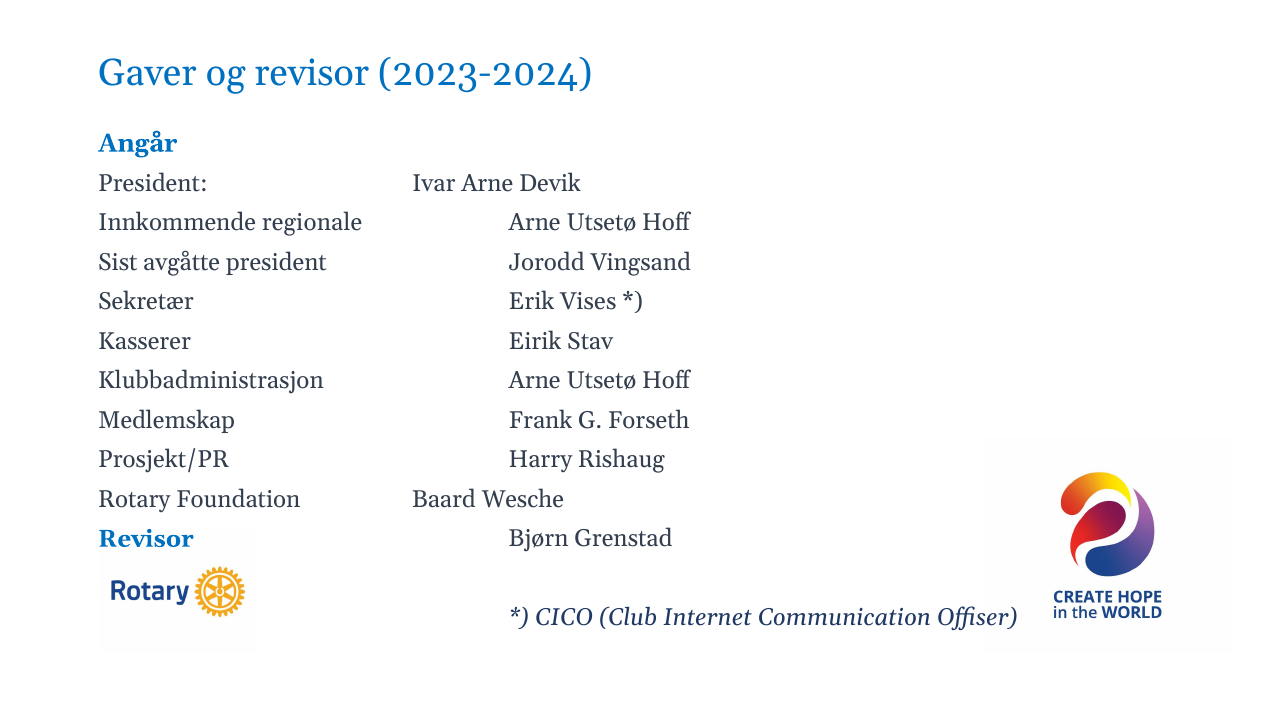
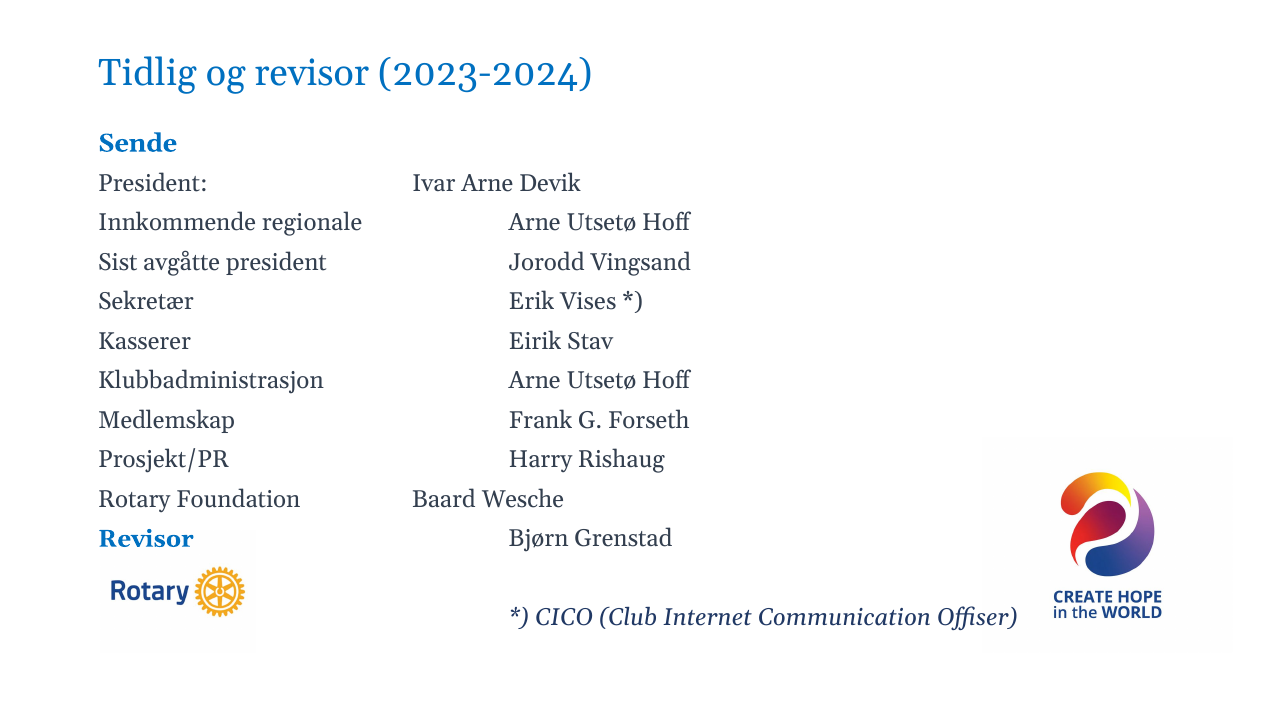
Gaver: Gaver -> Tidlig
Angår: Angår -> Sende
